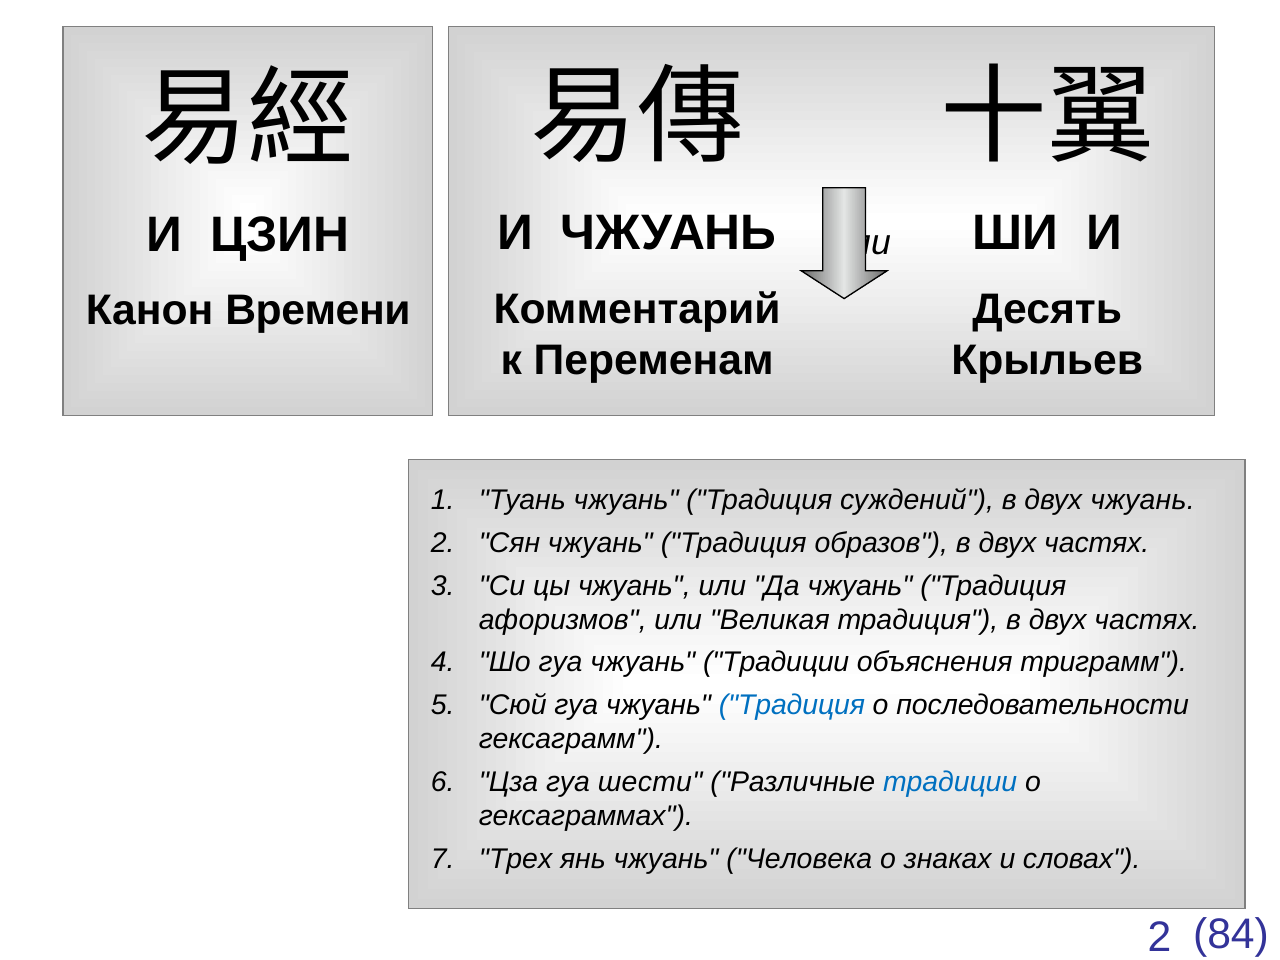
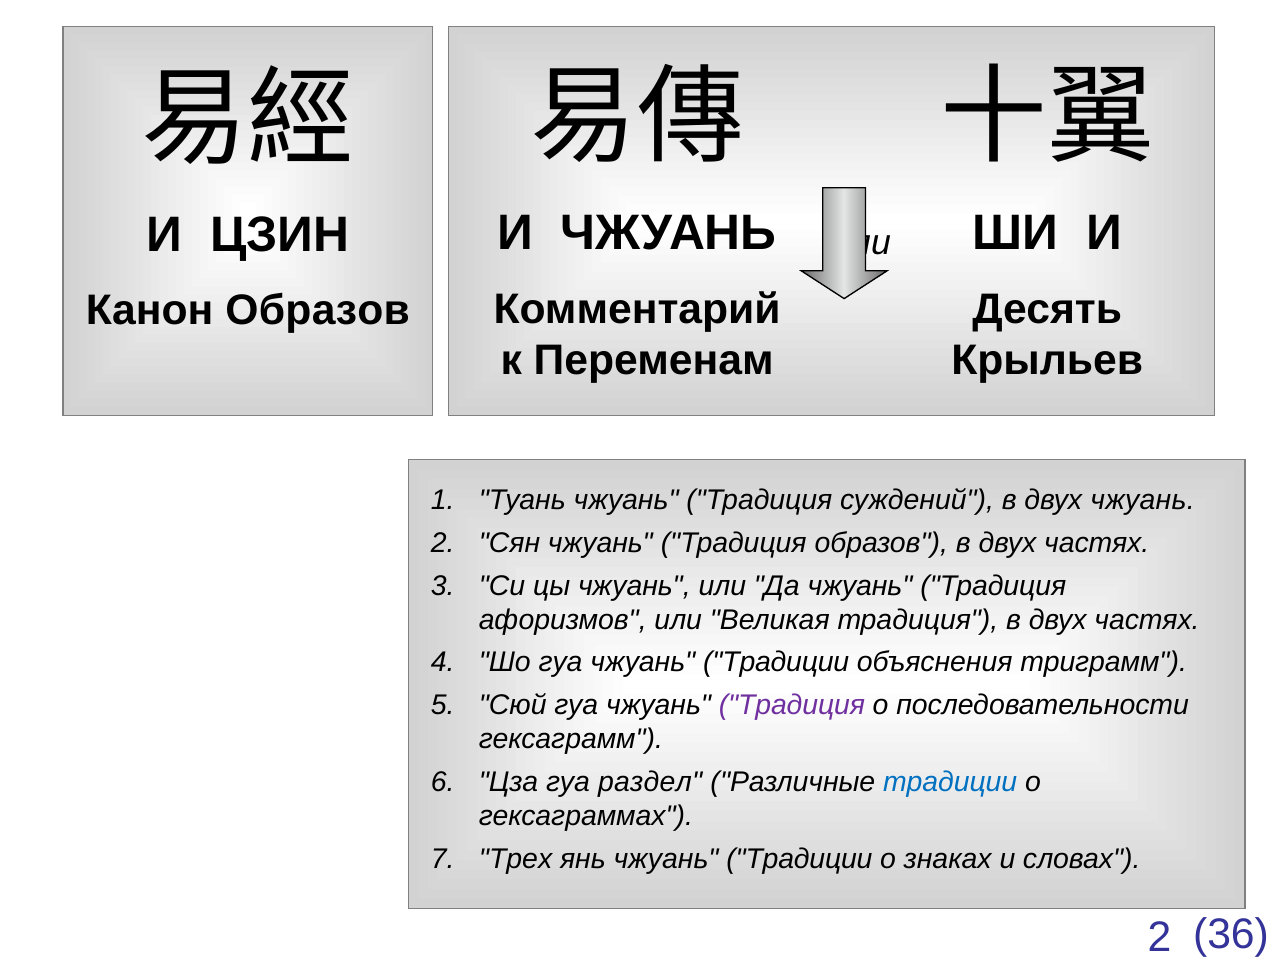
Канон Времени: Времени -> Образов
Традиция at (792, 705) colour: blue -> purple
шести: шести -> раздел
янь чжуань Человека: Человека -> Традиции
84: 84 -> 36
